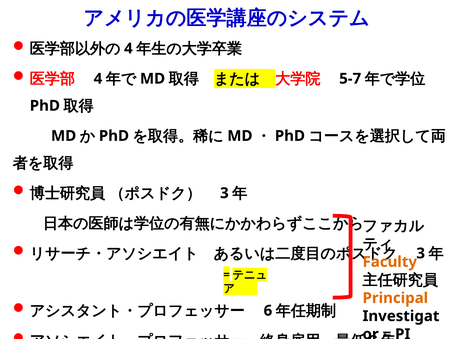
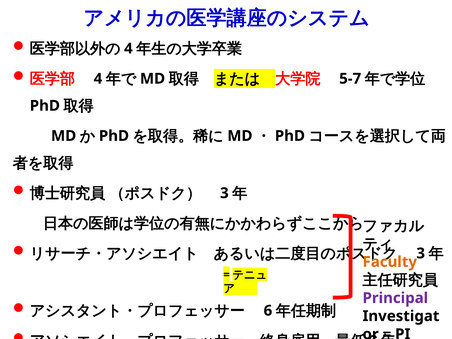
Principal colour: orange -> purple
